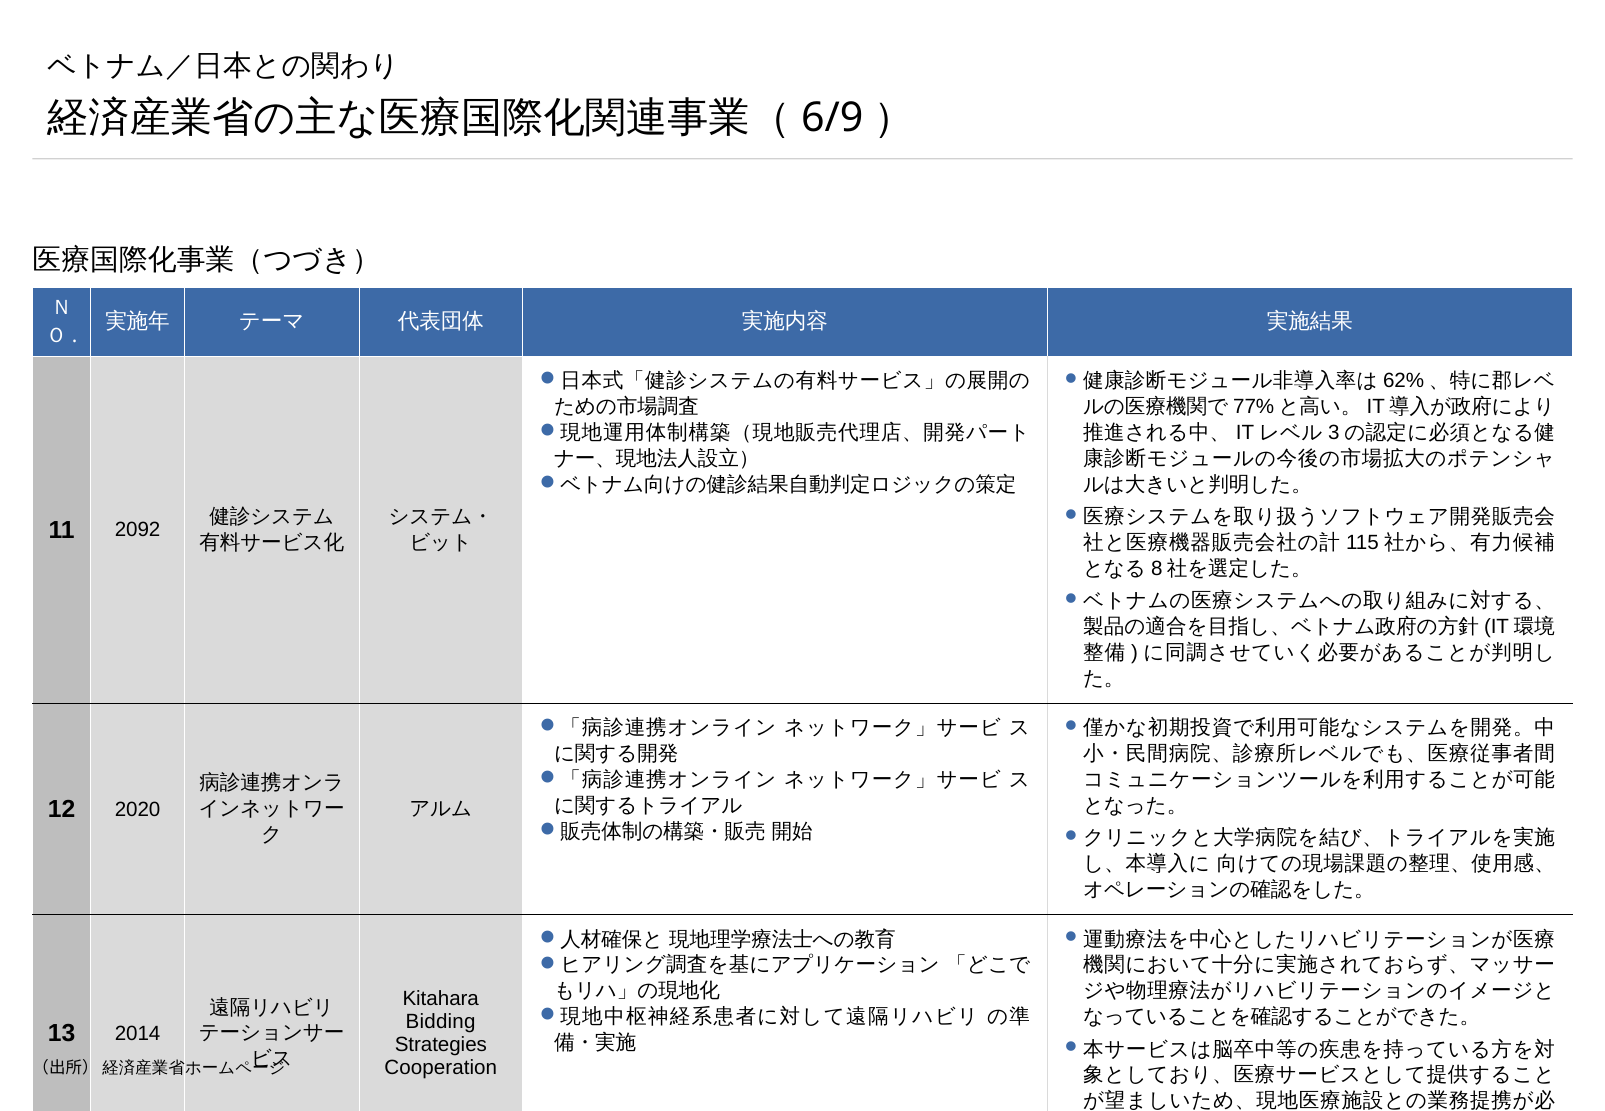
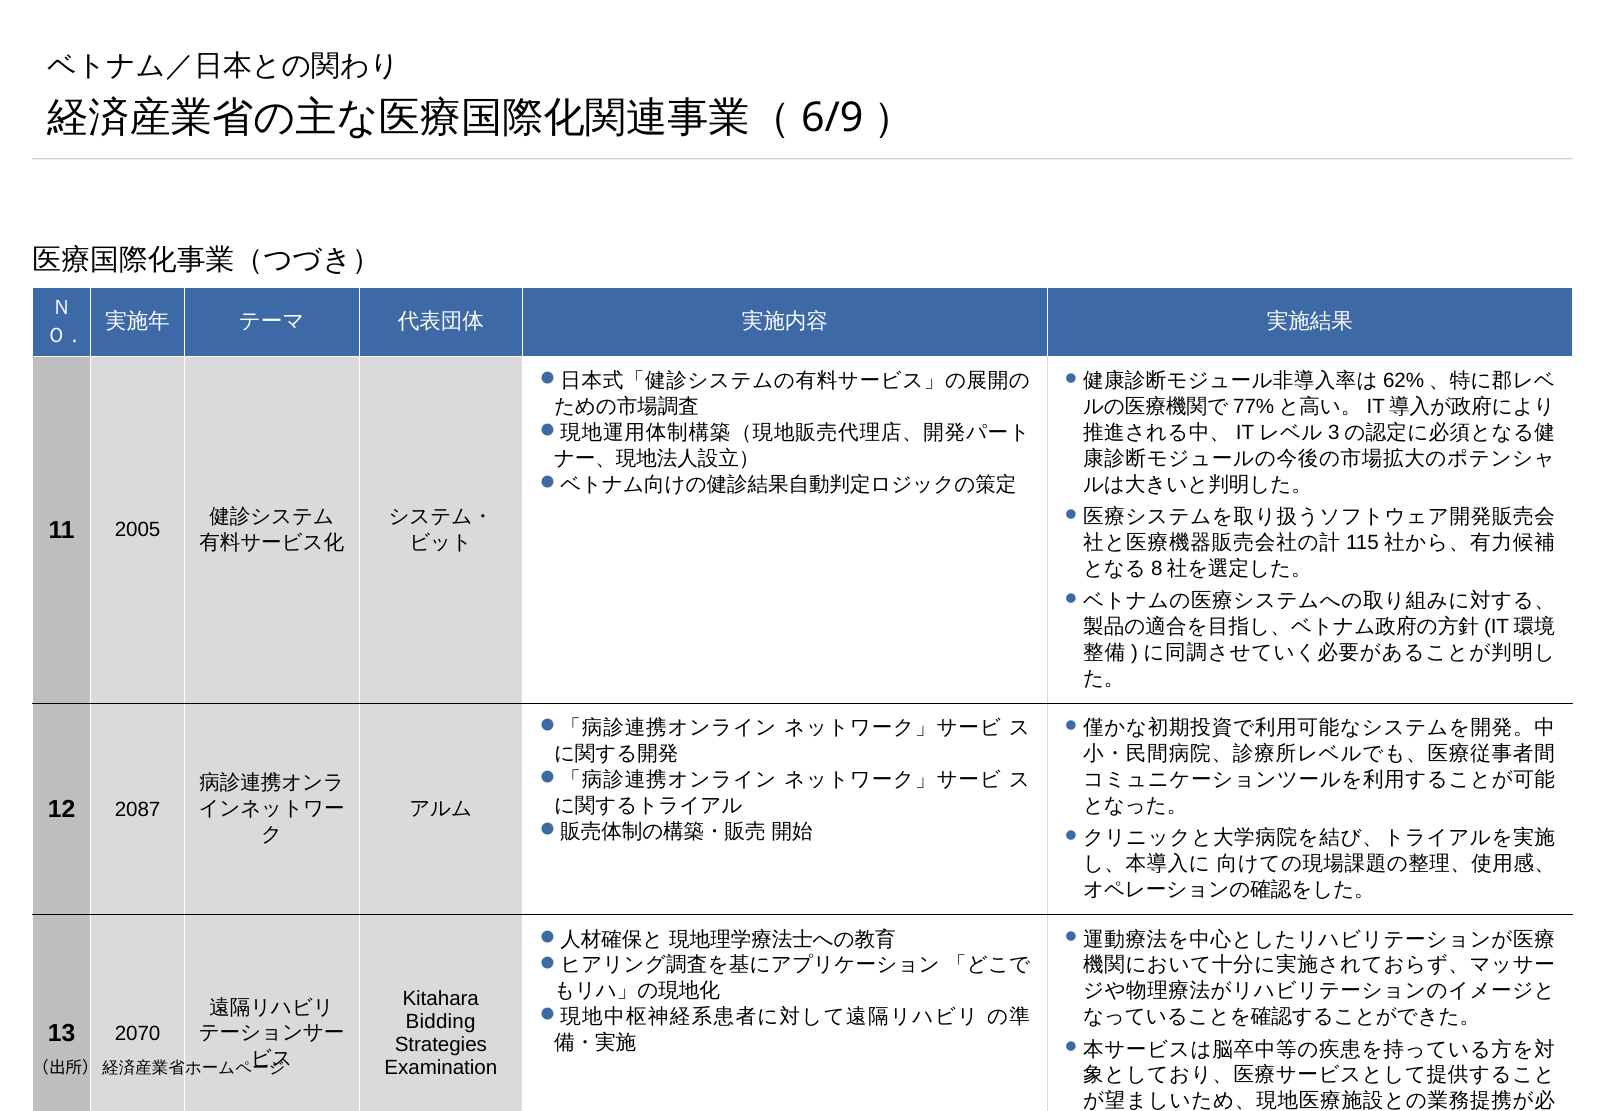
2092: 2092 -> 2005
2020: 2020 -> 2087
2014: 2014 -> 2070
Cooperation: Cooperation -> Examination
